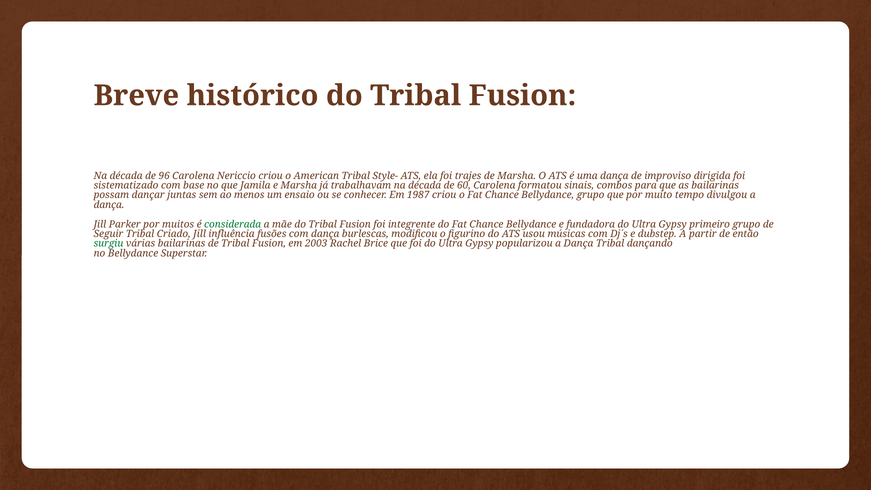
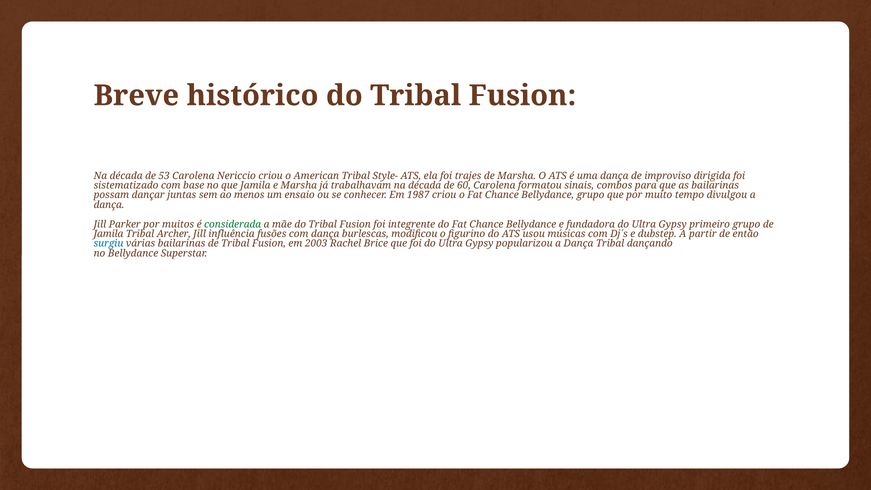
96: 96 -> 53
Seguir at (108, 234): Seguir -> Jamila
Criado: Criado -> Archer
surgiu colour: green -> blue
